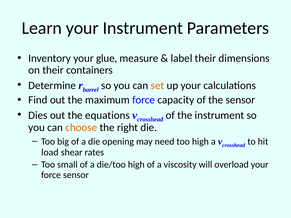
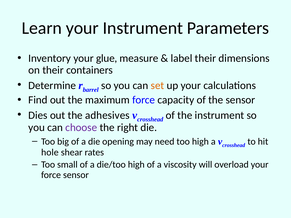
equations: equations -> adhesives
choose colour: orange -> purple
load: load -> hole
